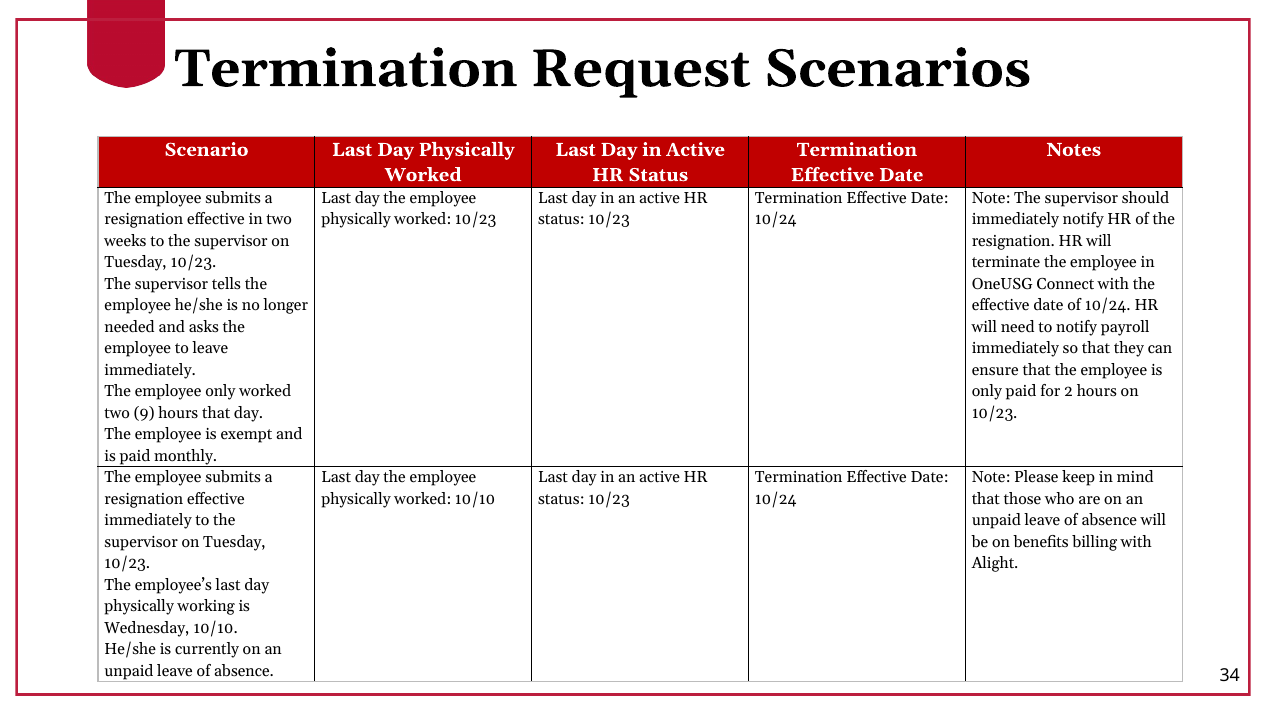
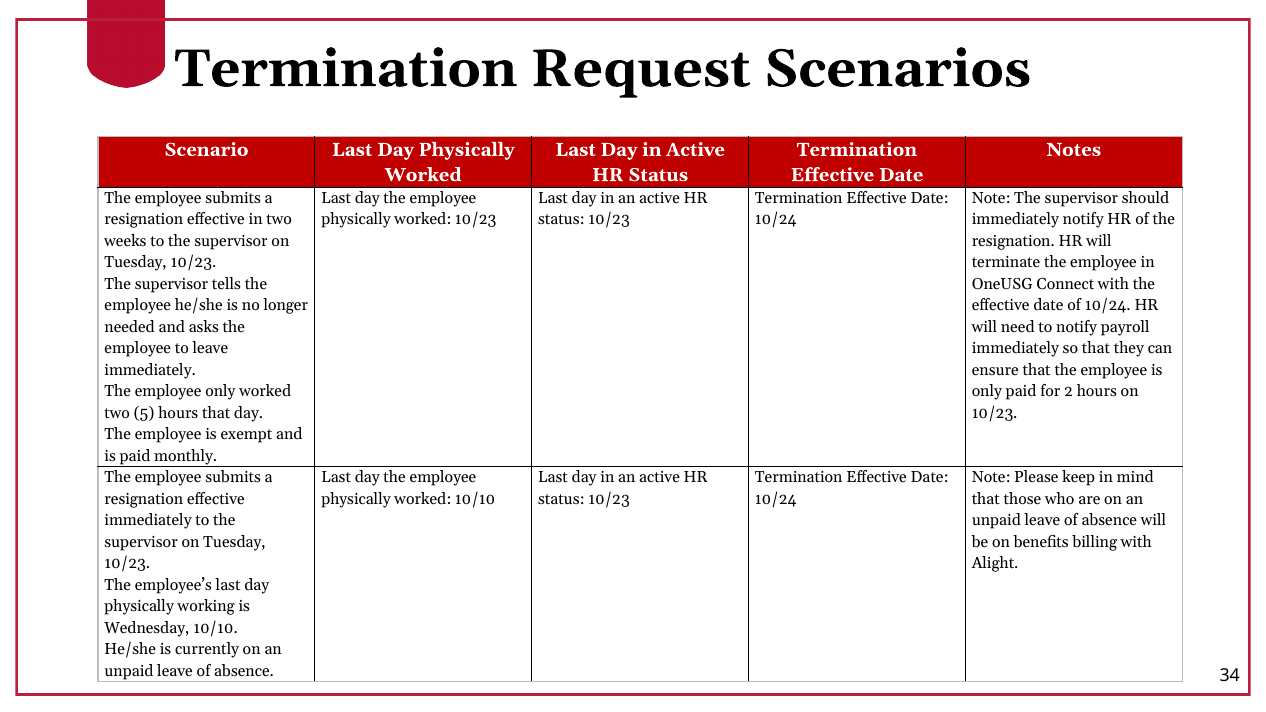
9: 9 -> 5
